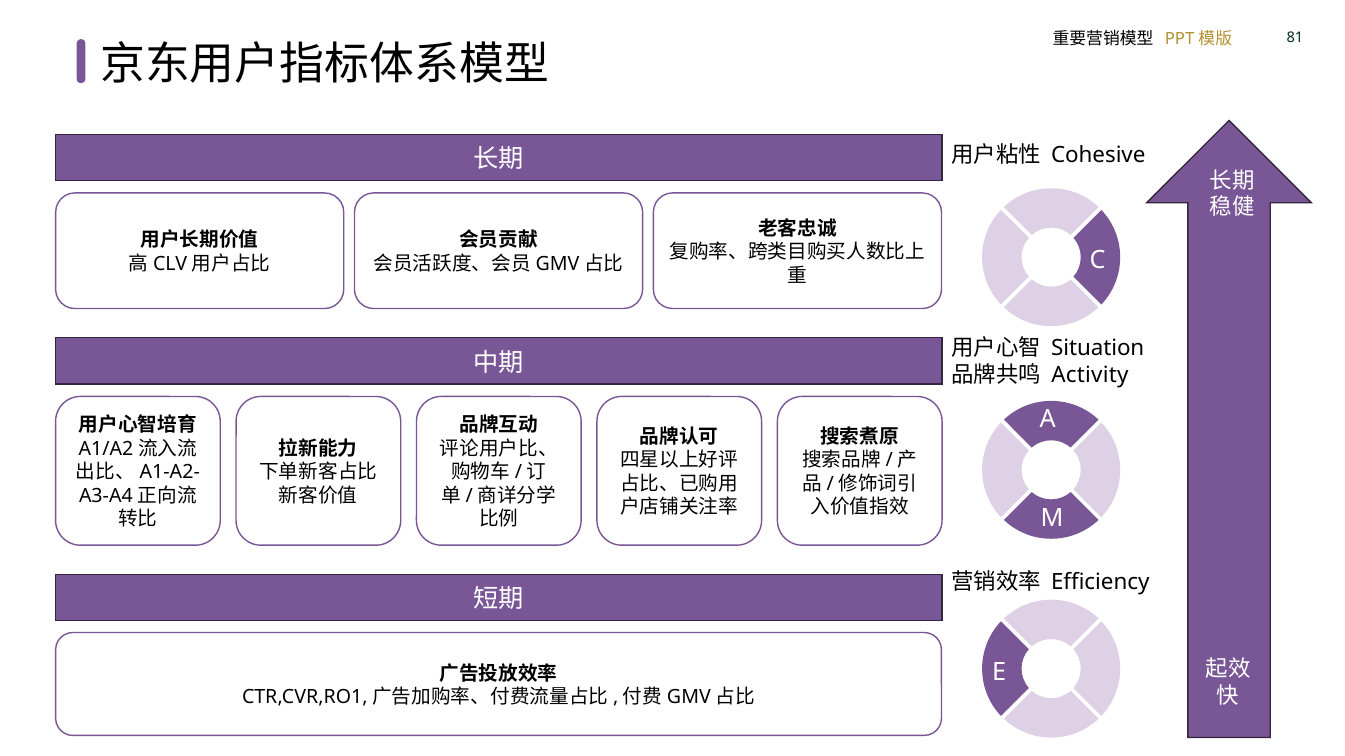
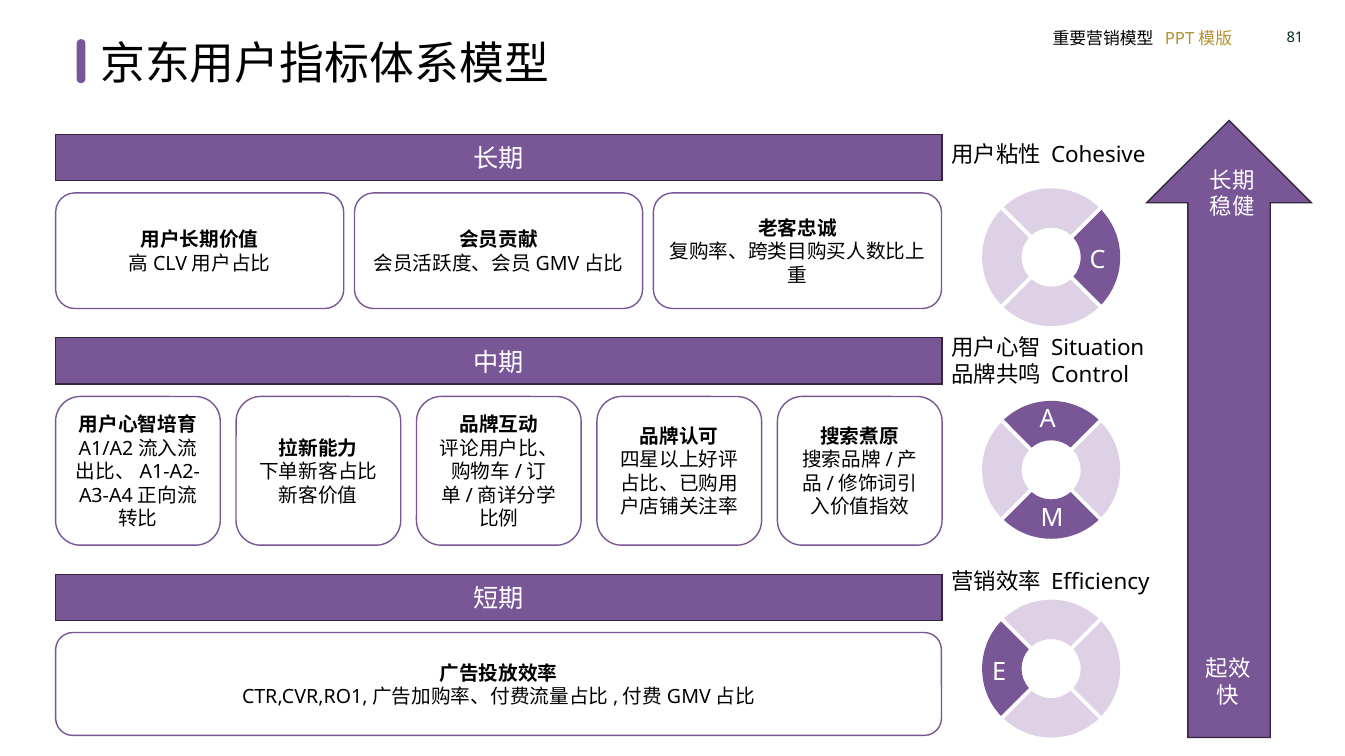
Activity: Activity -> Control
